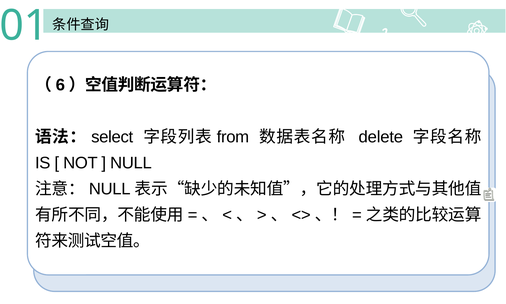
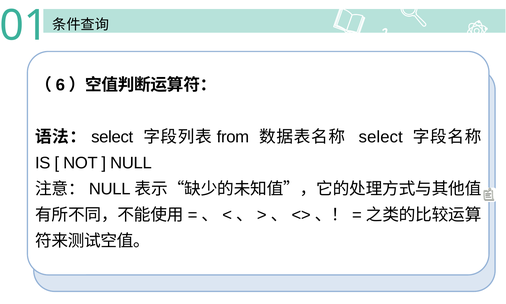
delete at (381, 137): delete -> select
